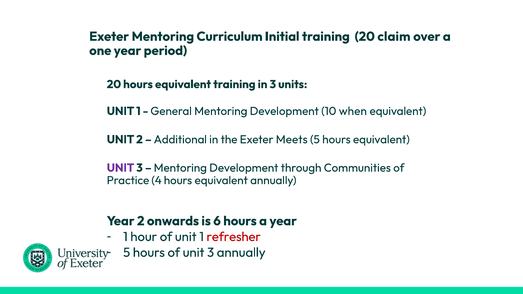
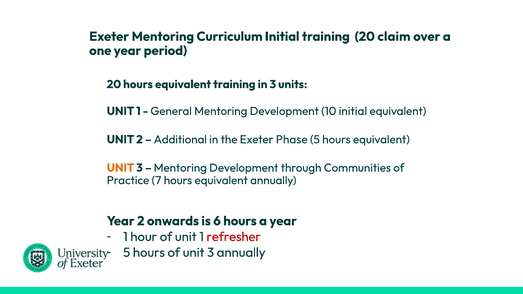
10 when: when -> initial
Meets: Meets -> Phase
UNIT at (121, 168) colour: purple -> orange
4: 4 -> 7
